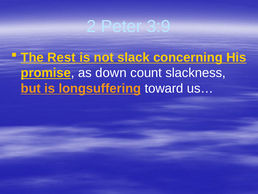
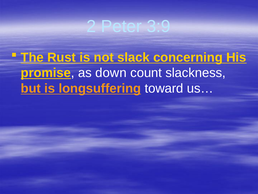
Rest: Rest -> Rust
